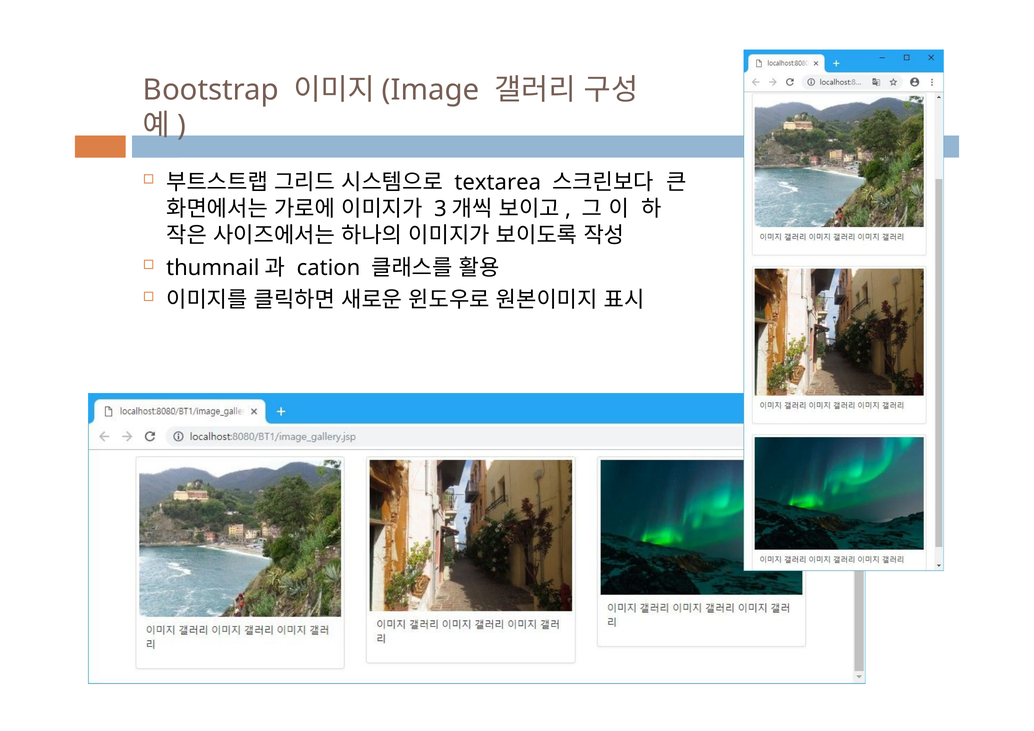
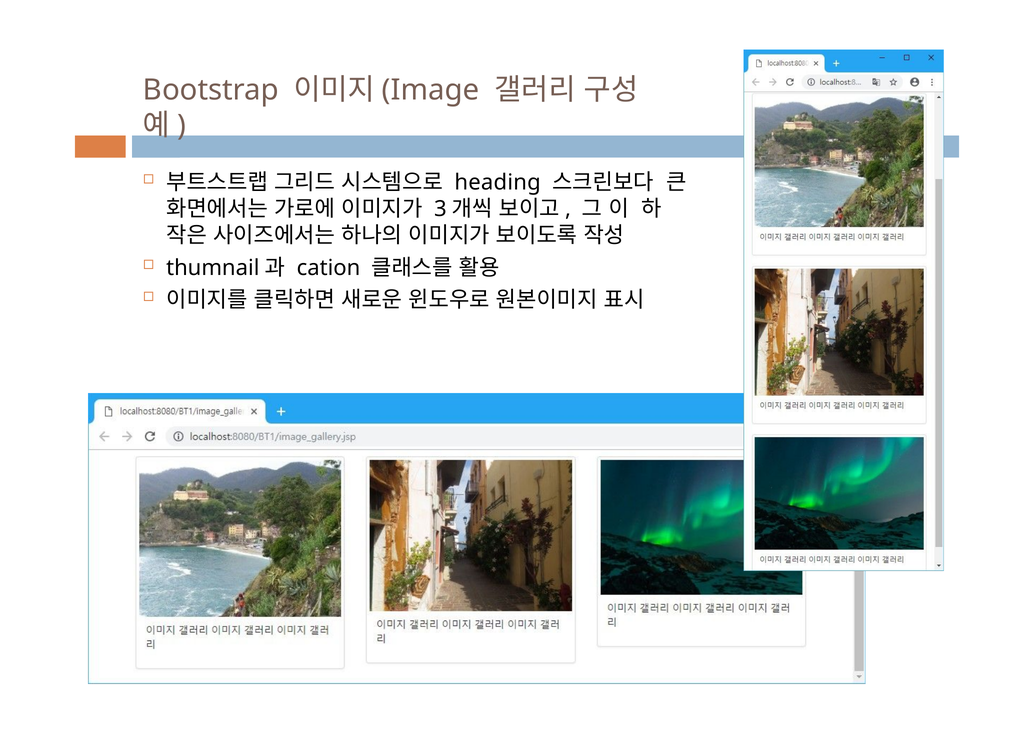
textarea: textarea -> heading
